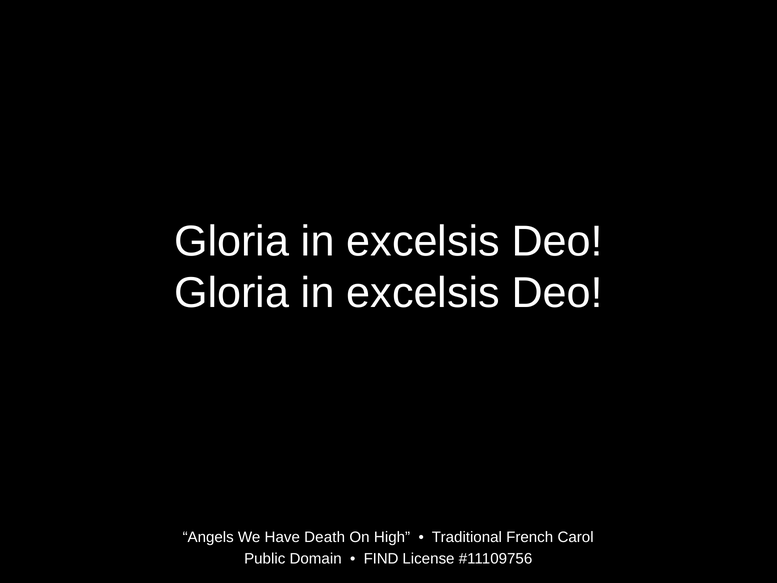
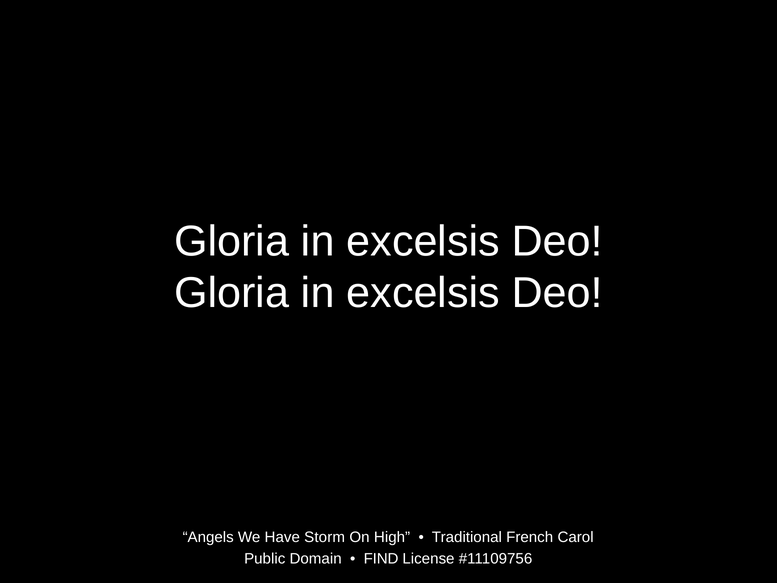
Death: Death -> Storm
